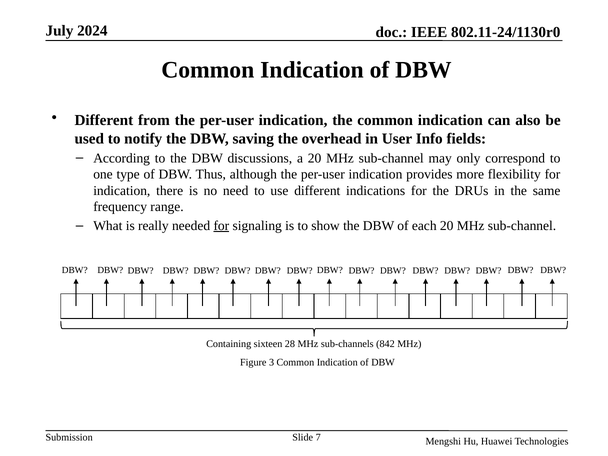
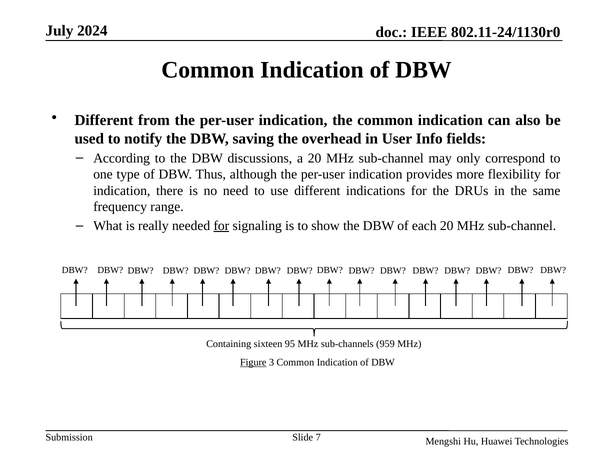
28: 28 -> 95
842: 842 -> 959
Figure underline: none -> present
